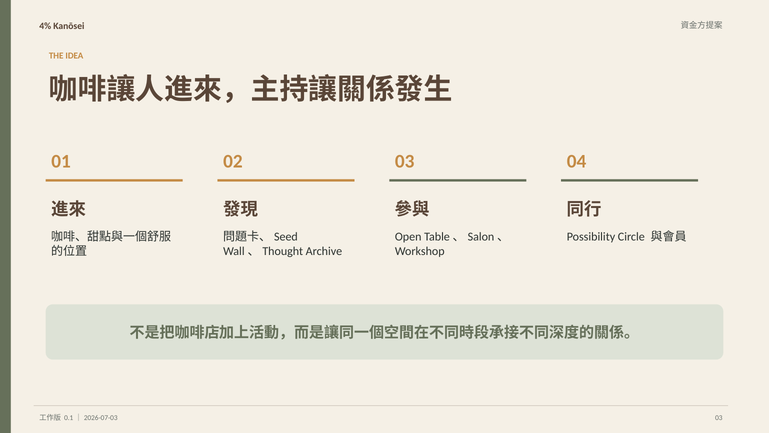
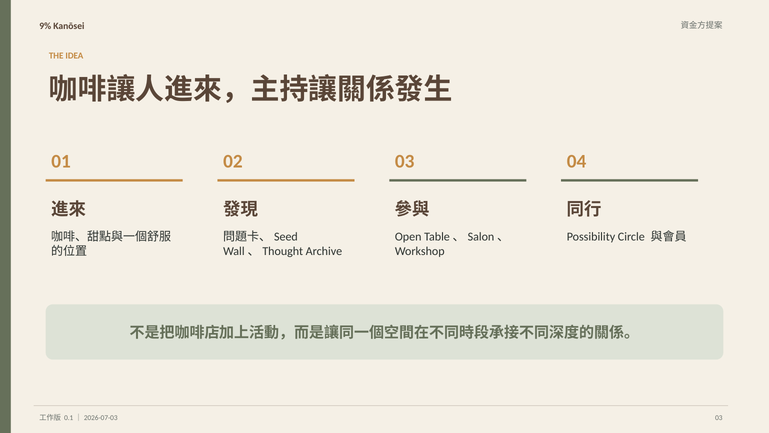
4%: 4% -> 9%
